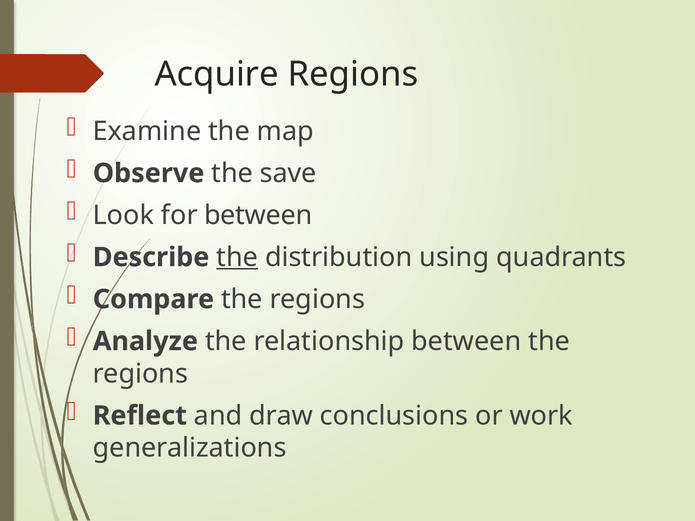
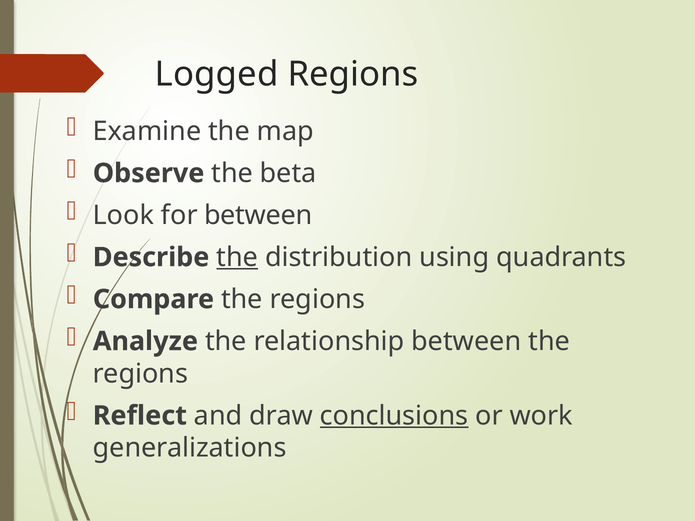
Acquire: Acquire -> Logged
save: save -> beta
conclusions underline: none -> present
